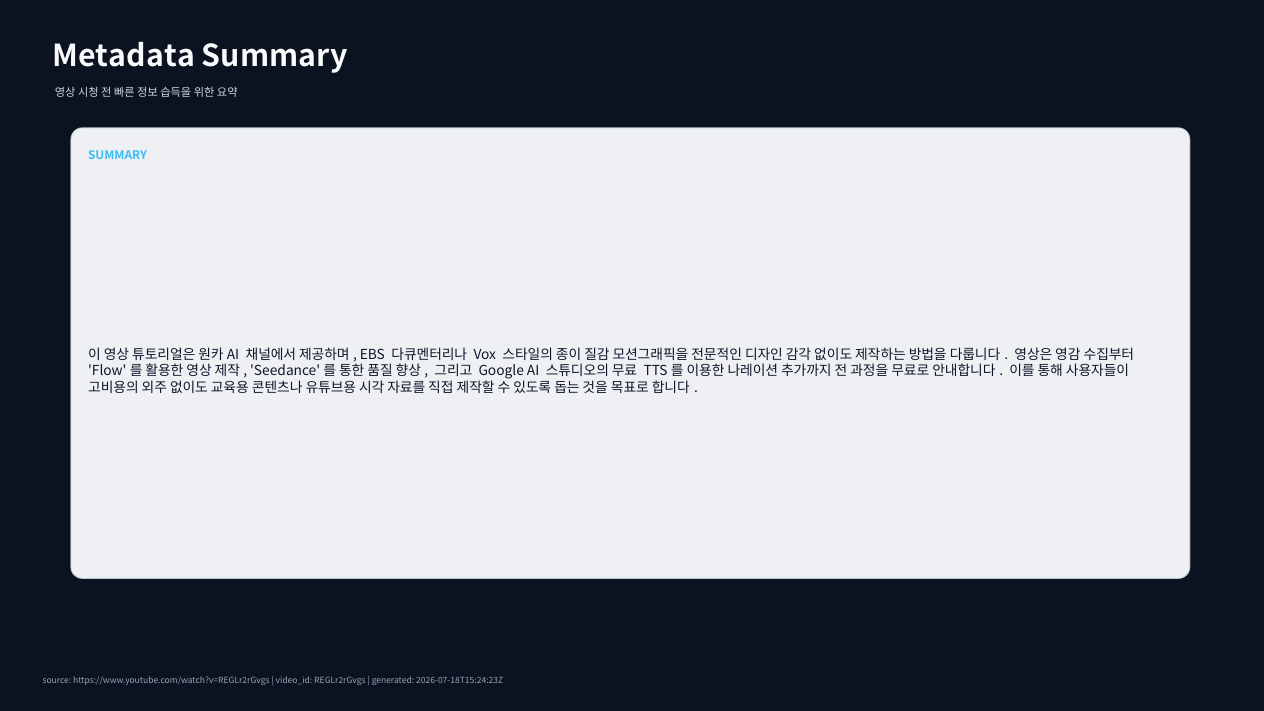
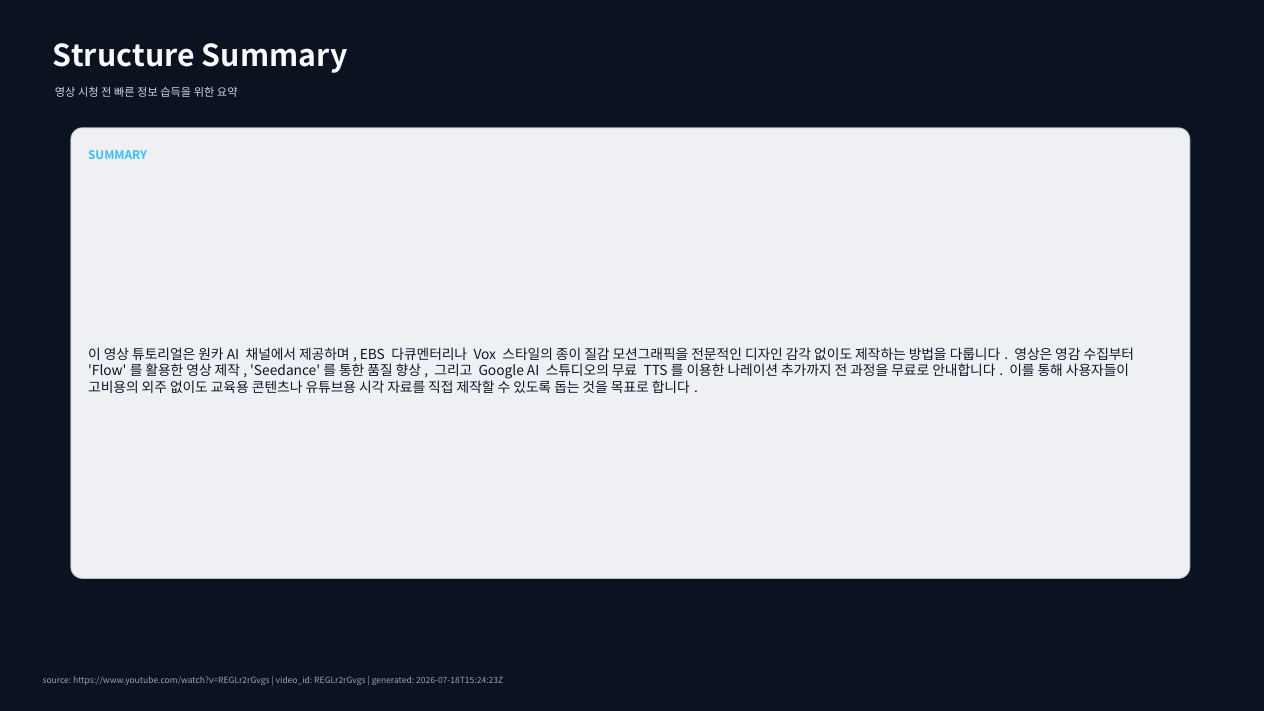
Metadata: Metadata -> Structure
